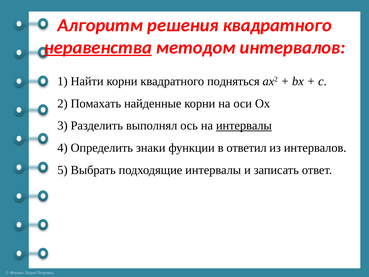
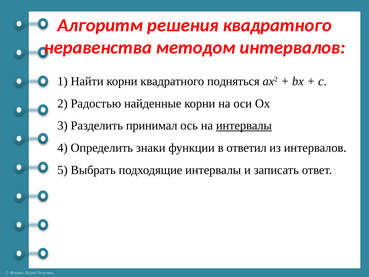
неравенства underline: present -> none
Помахать: Помахать -> Радостью
выполнял: выполнял -> принимал
